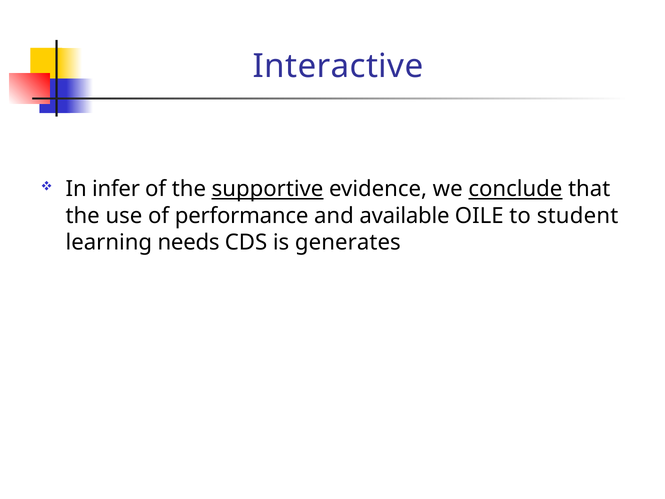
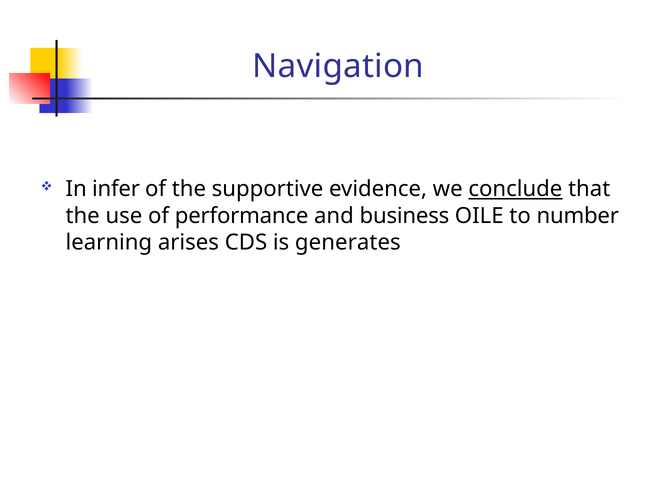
Interactive: Interactive -> Navigation
supportive underline: present -> none
available: available -> business
student: student -> number
needs: needs -> arises
